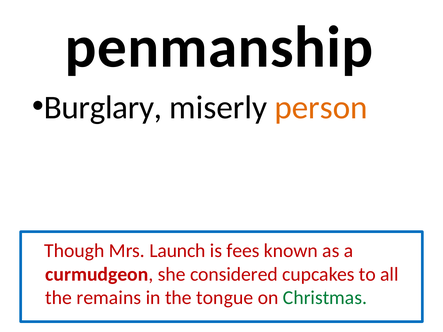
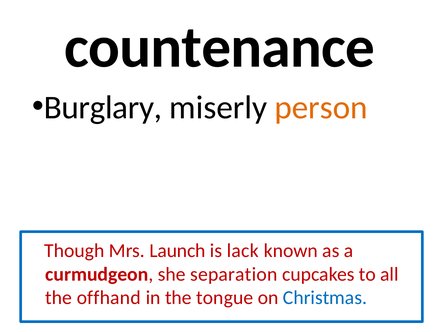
penmanship: penmanship -> countenance
fees: fees -> lack
considered: considered -> separation
remains: remains -> offhand
Christmas colour: green -> blue
